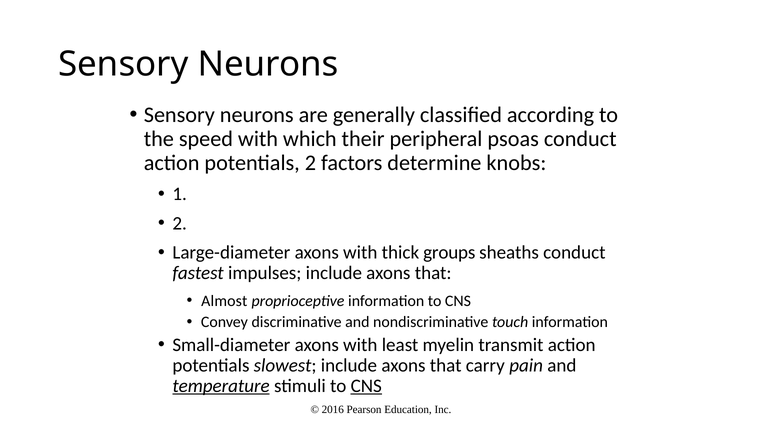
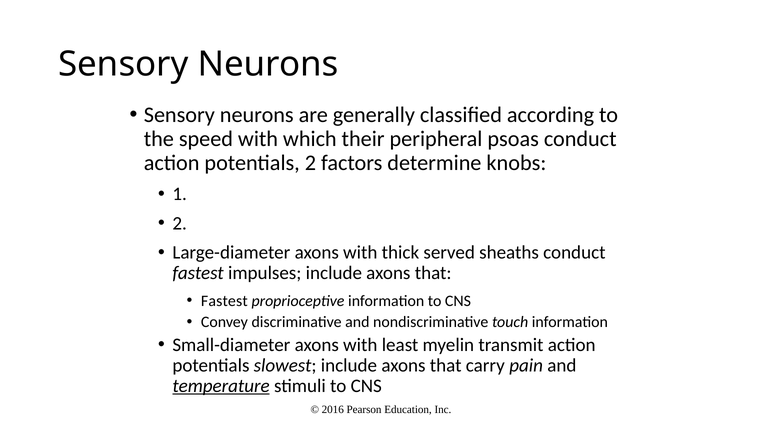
groups: groups -> served
Almost at (224, 301): Almost -> Fastest
CNS at (366, 386) underline: present -> none
